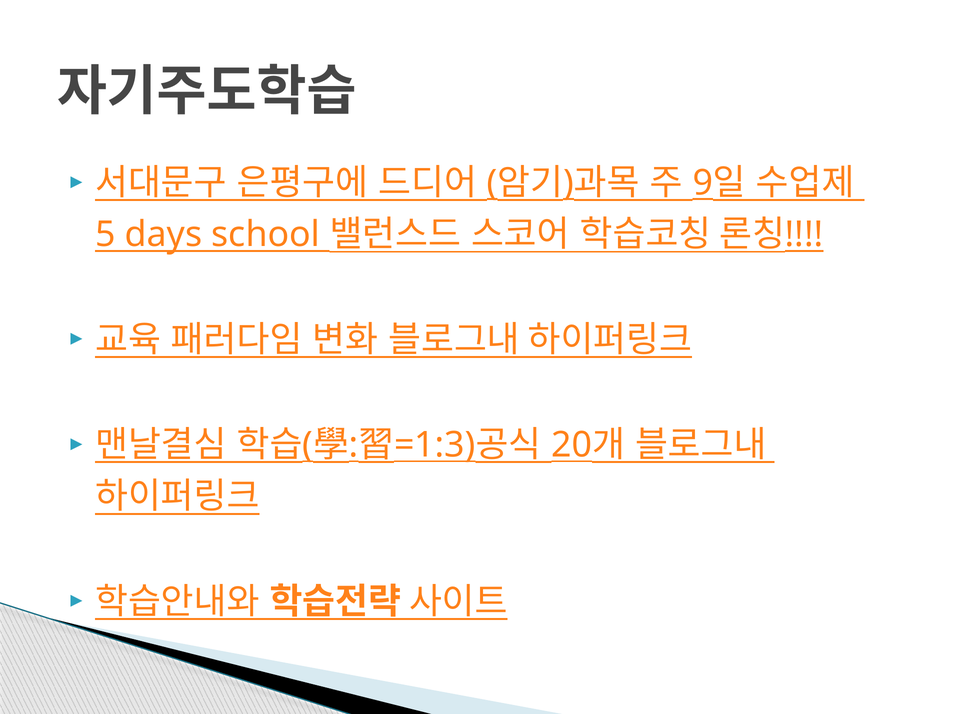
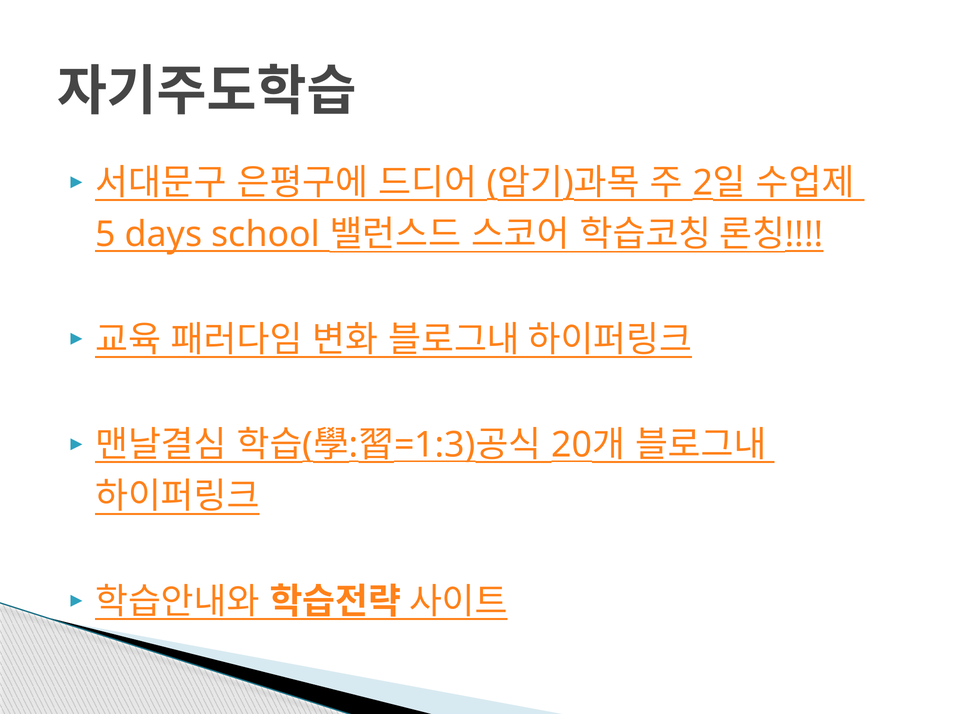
9: 9 -> 2
